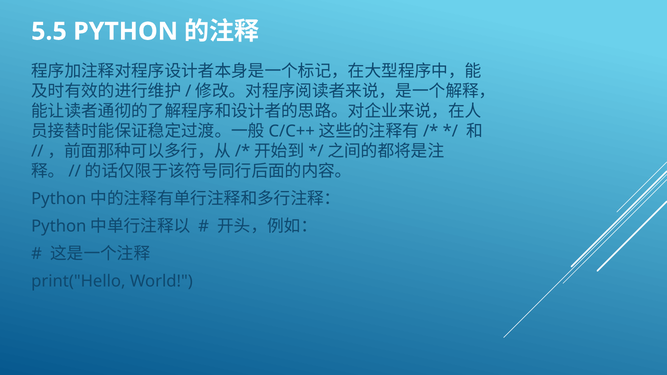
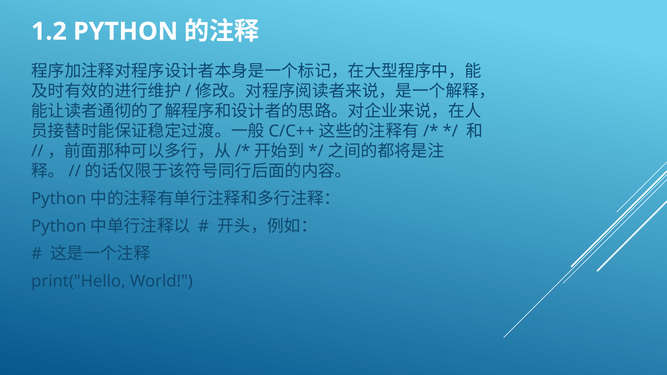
5.5: 5.5 -> 1.2
